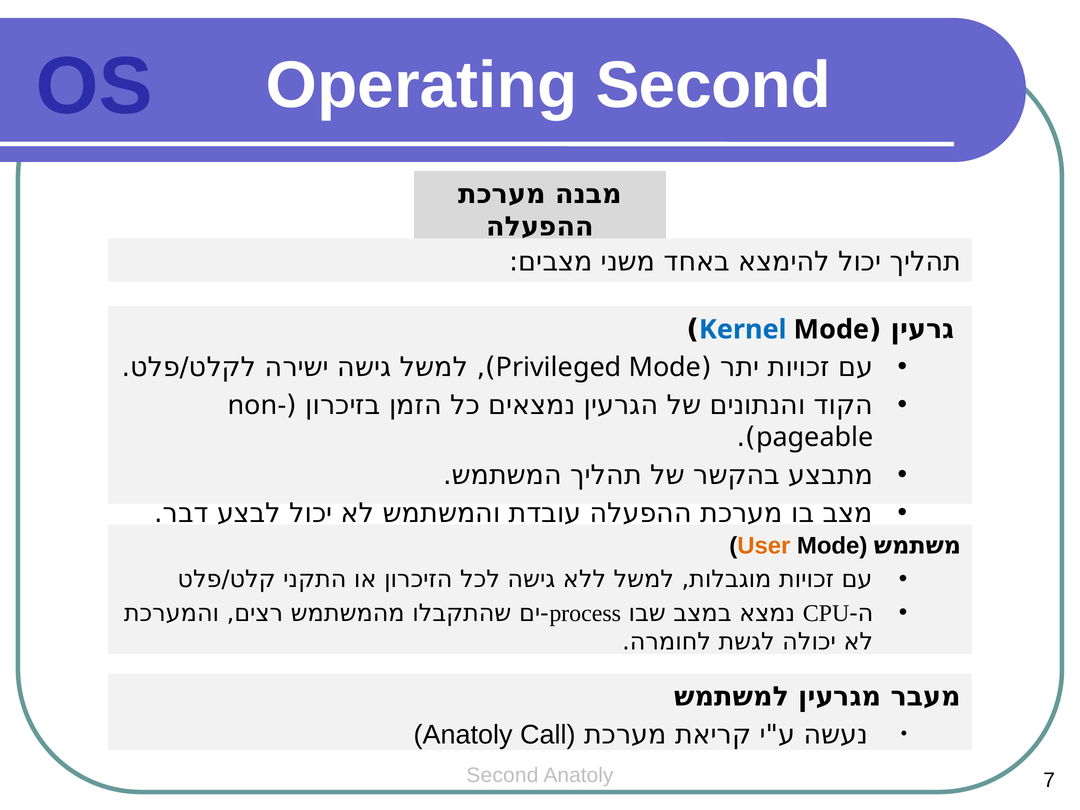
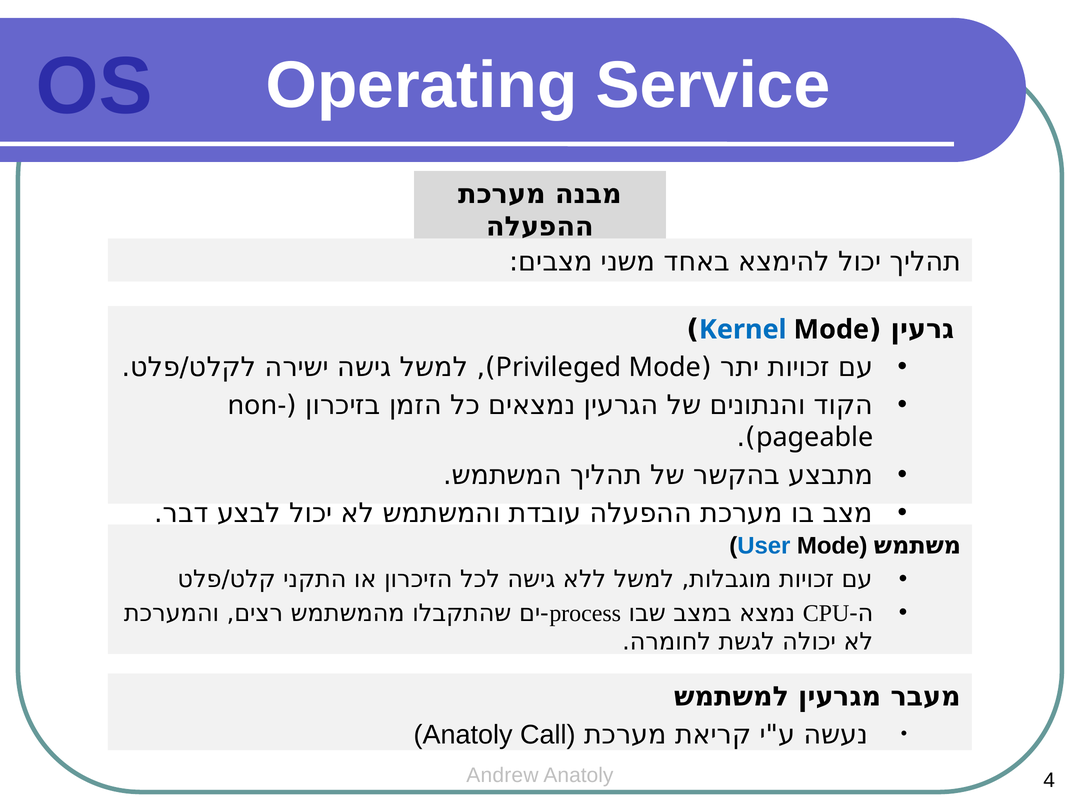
Operating Second: Second -> Service
User colour: orange -> blue
Second at (502, 775): Second -> Andrew
7: 7 -> 4
